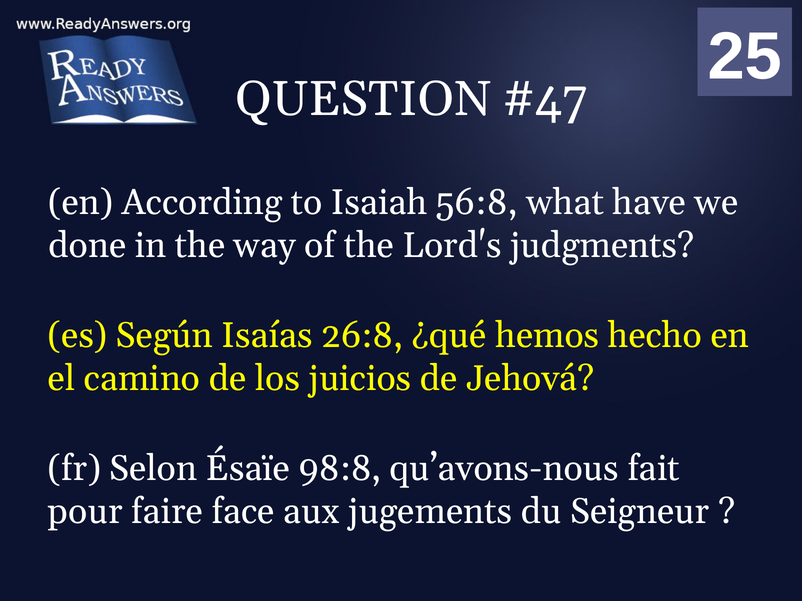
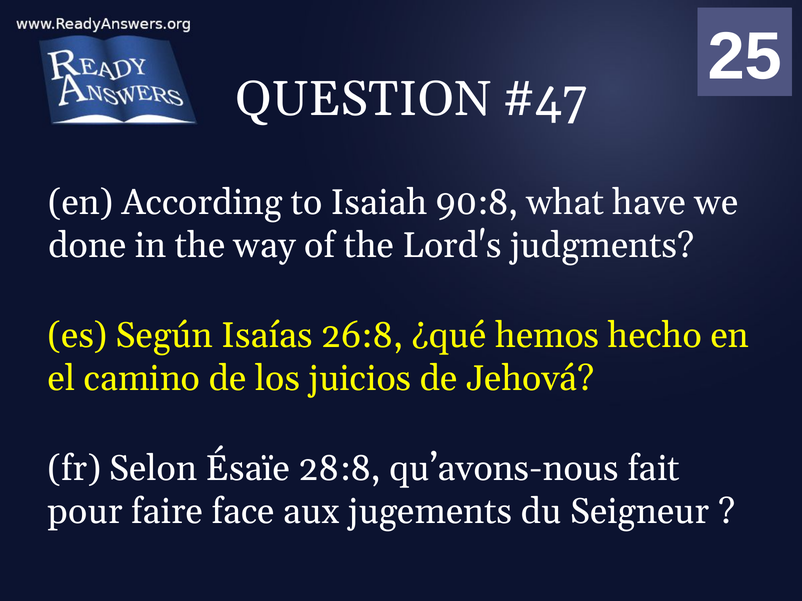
56:8: 56:8 -> 90:8
98:8: 98:8 -> 28:8
